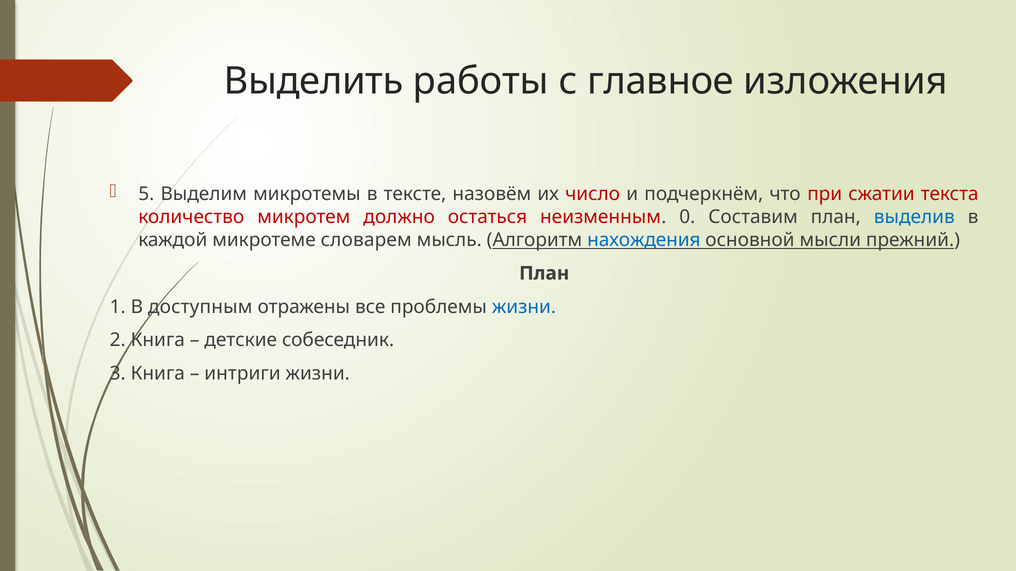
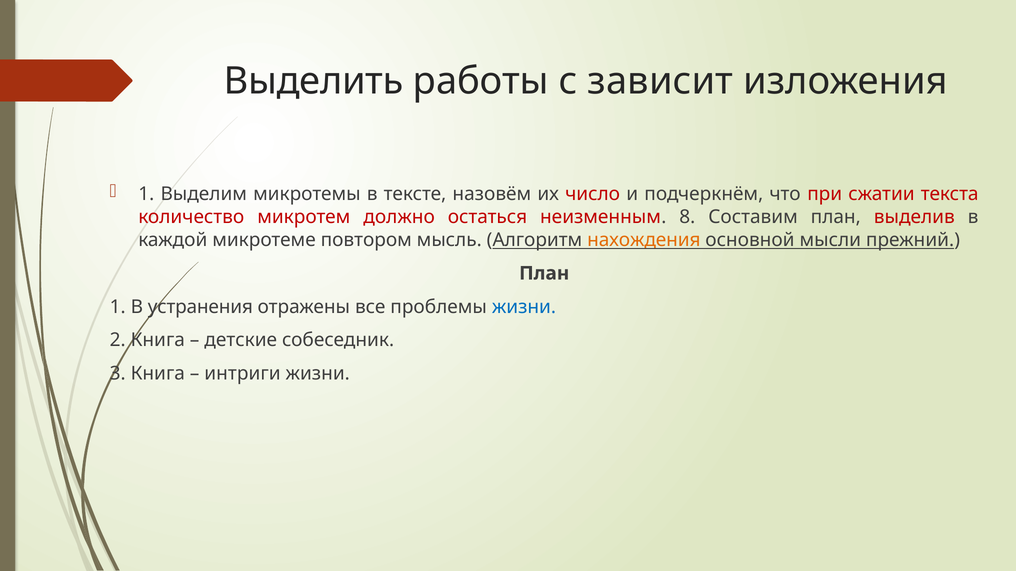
главное: главное -> зависит
5 at (146, 194): 5 -> 1
0: 0 -> 8
выделив colour: blue -> red
словарем: словарем -> повтором
нахождения colour: blue -> orange
доступным: доступным -> устранения
